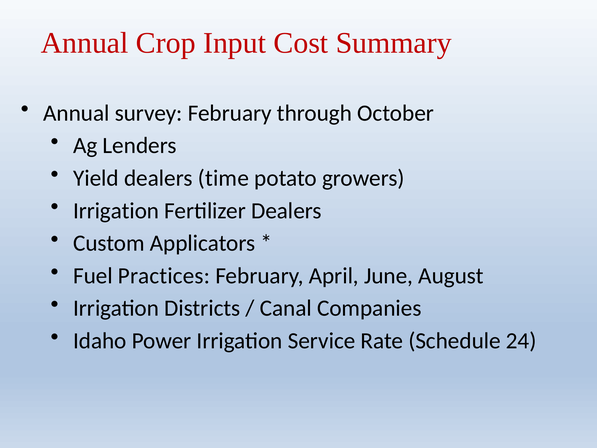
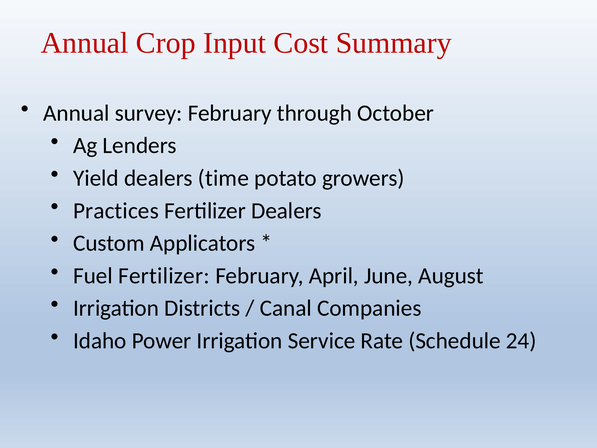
Irrigation at (116, 211): Irrigation -> Practices
Fuel Practices: Practices -> Fertilizer
